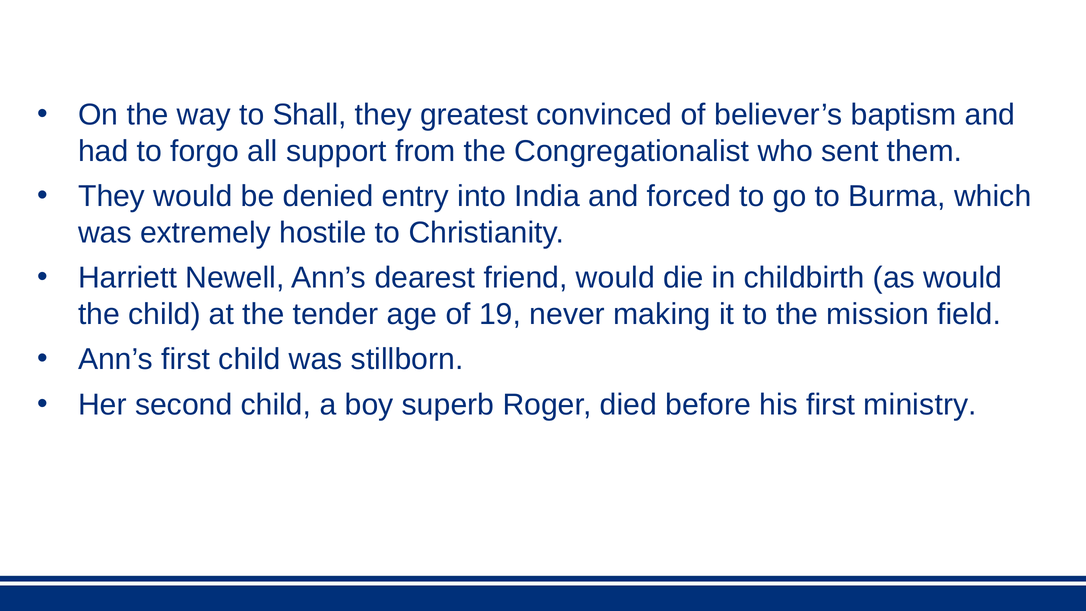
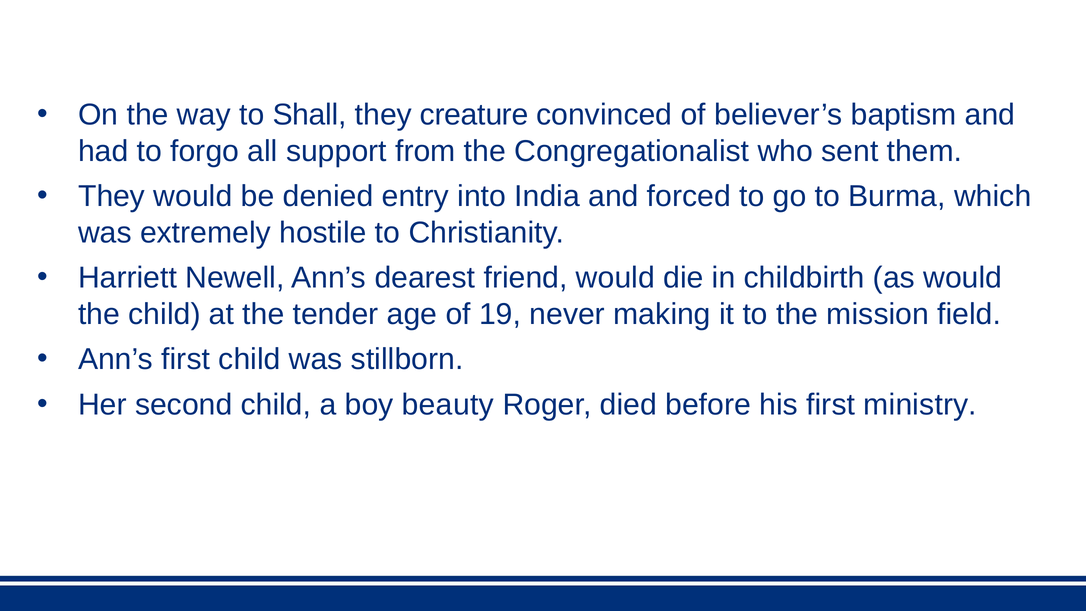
greatest: greatest -> creature
superb: superb -> beauty
